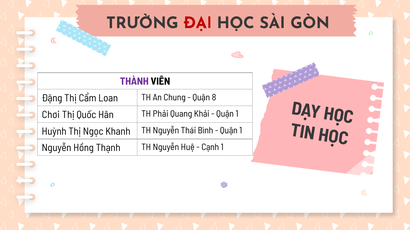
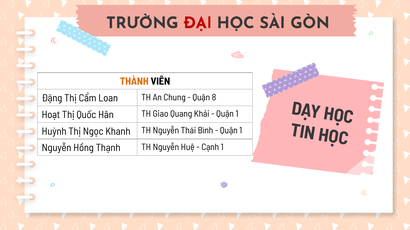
THÀNH colour: purple -> orange
Chơi: Chơi -> Hoạt
Phải: Phải -> Giao
